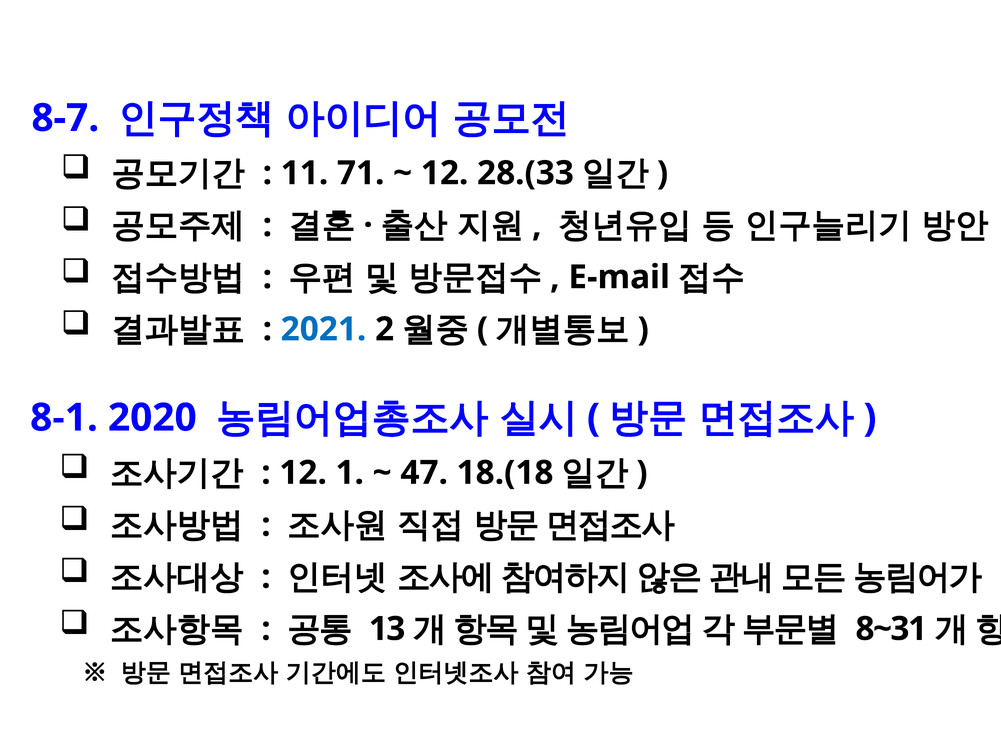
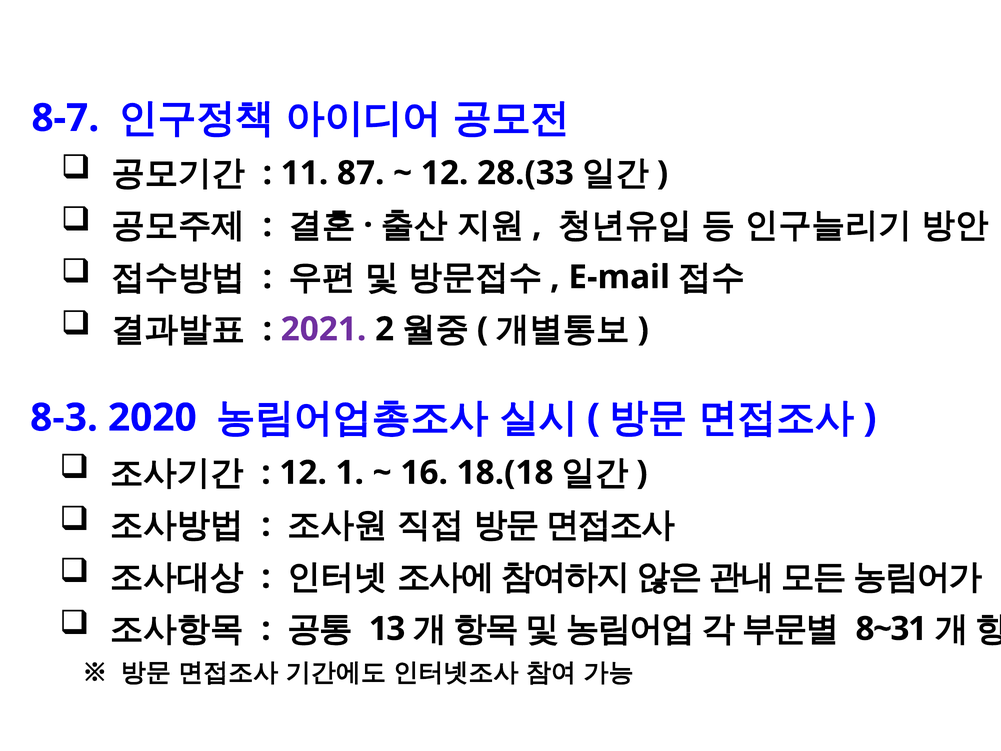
71: 71 -> 87
2021 colour: blue -> purple
8-1: 8-1 -> 8-3
47: 47 -> 16
